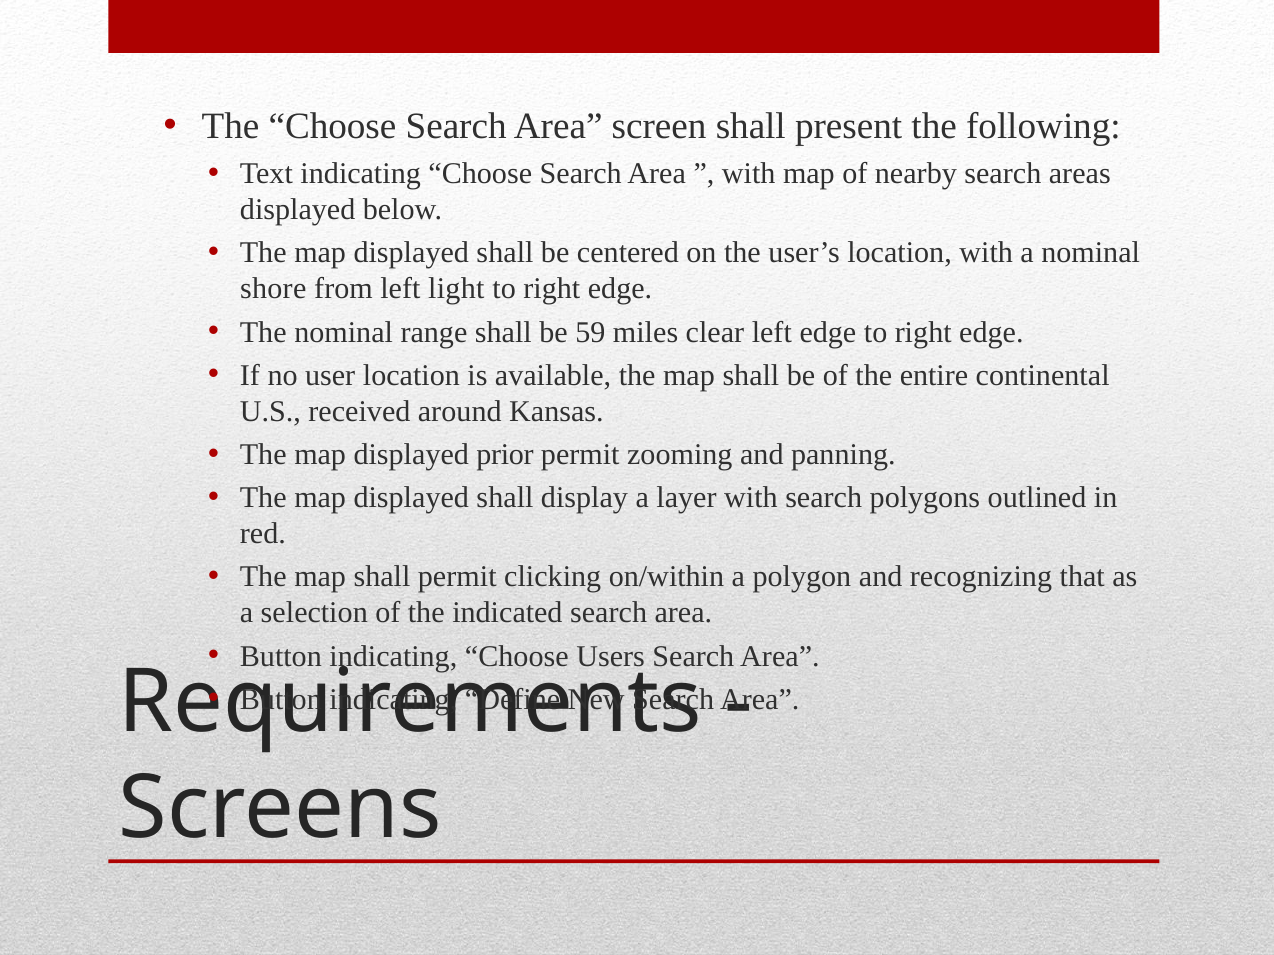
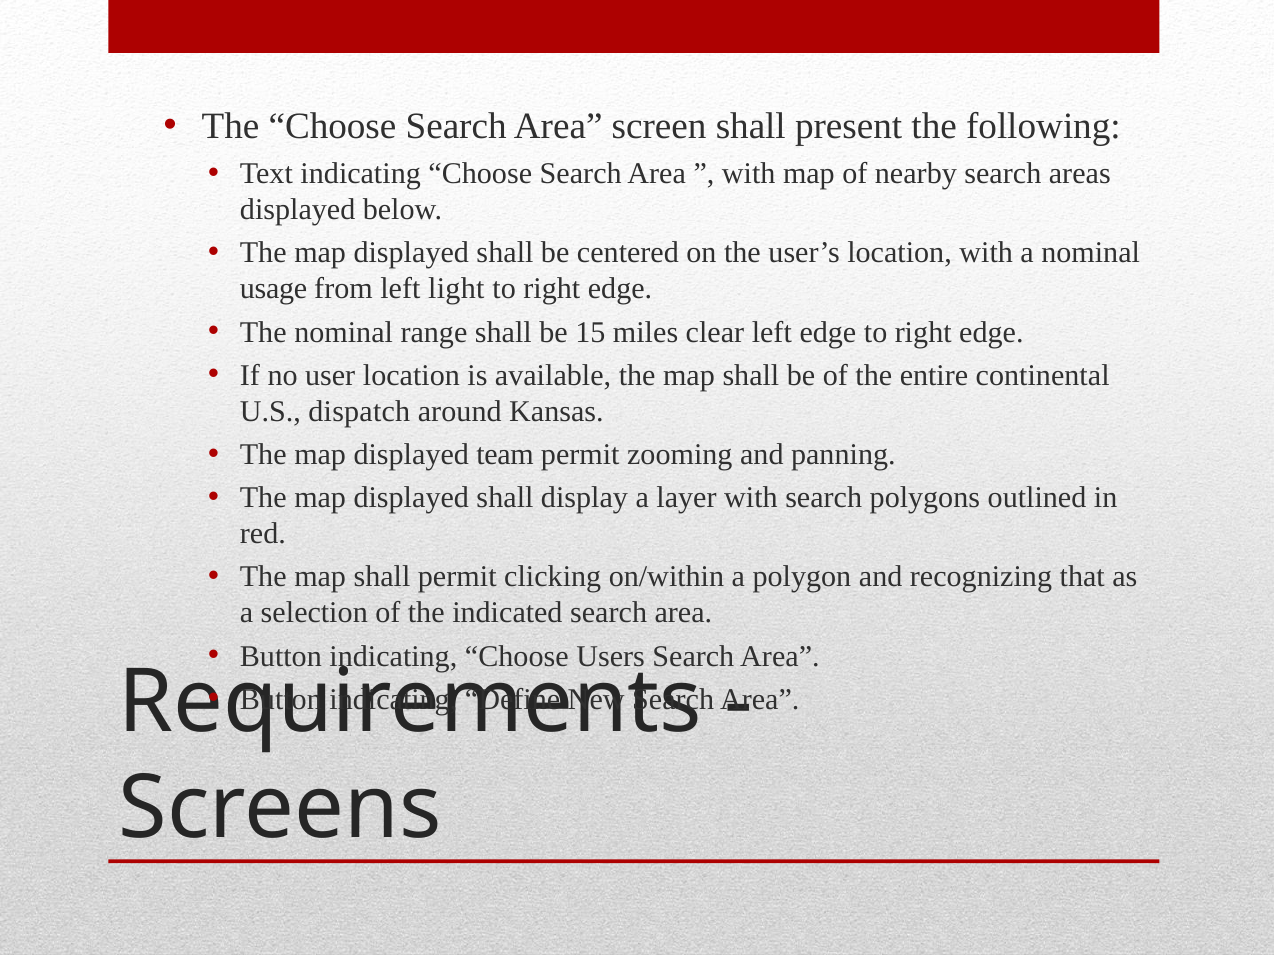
shore: shore -> usage
59: 59 -> 15
received: received -> dispatch
prior: prior -> team
